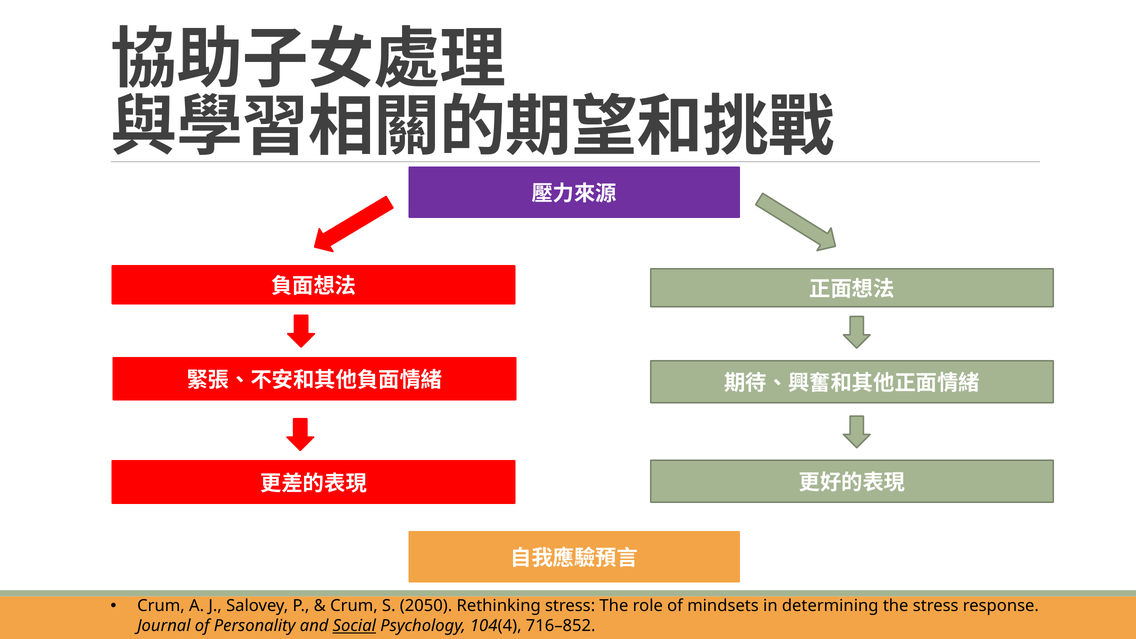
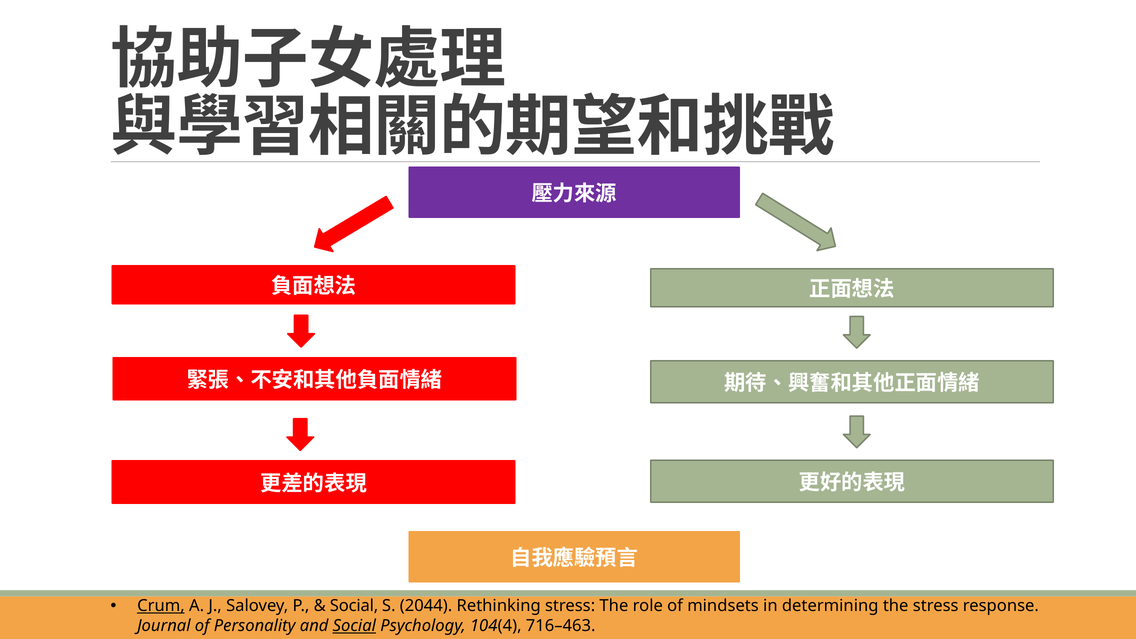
Crum at (161, 606) underline: none -> present
Crum at (354, 606): Crum -> Social
2050: 2050 -> 2044
716–852: 716–852 -> 716–463
